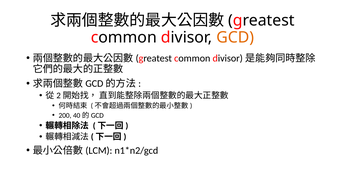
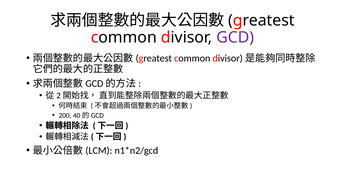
GCD colour: orange -> purple
